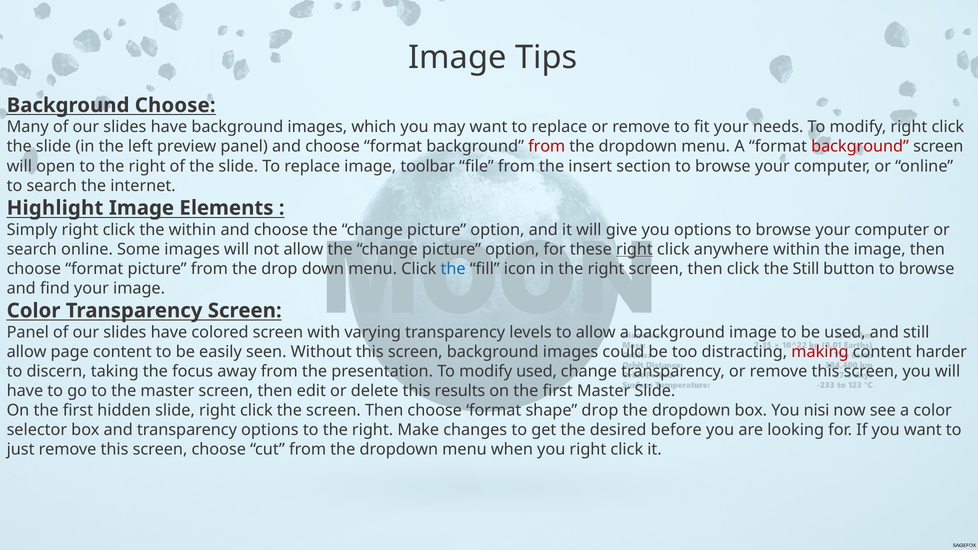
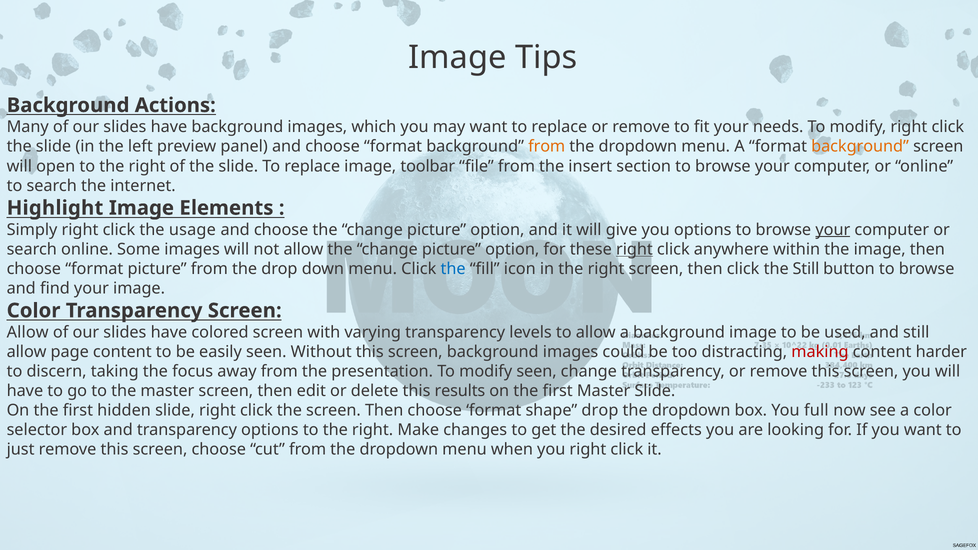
Background Choose: Choose -> Actions
from at (547, 147) colour: red -> orange
background at (860, 147) colour: red -> orange
the within: within -> usage
your at (833, 230) underline: none -> present
Panel at (28, 332): Panel -> Allow
modify used: used -> seen
nisi: nisi -> full
before: before -> effects
